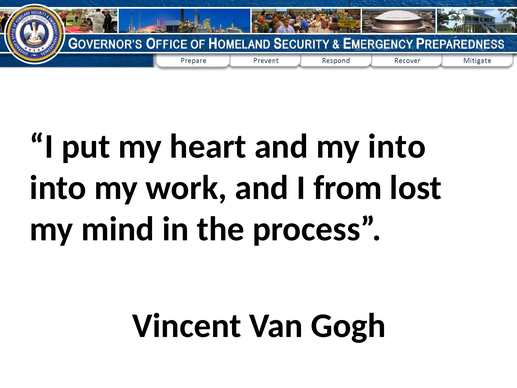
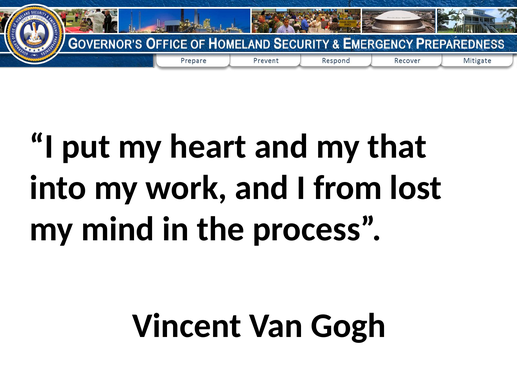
my into: into -> that
